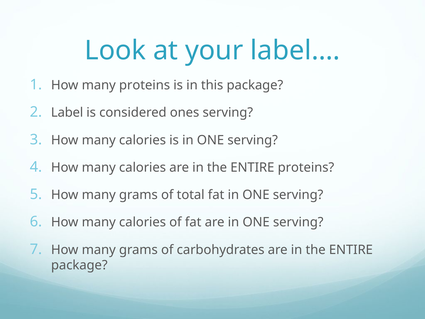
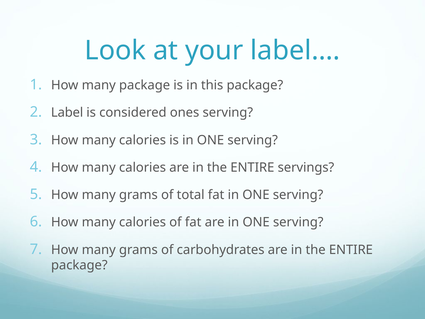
many proteins: proteins -> package
ENTIRE proteins: proteins -> servings
